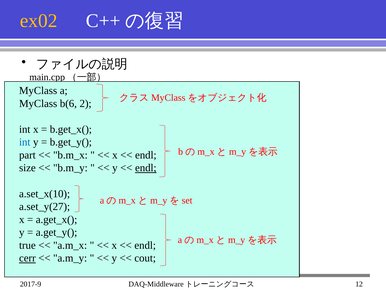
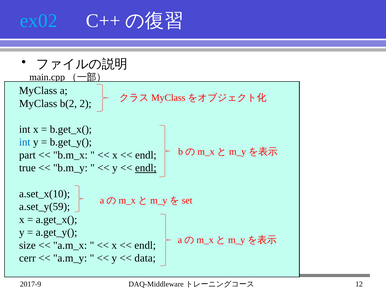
ex02 colour: yellow -> light blue
b(6: b(6 -> b(2
size: size -> true
a.set_y(27: a.set_y(27 -> a.set_y(59
true: true -> size
cerr underline: present -> none
cout: cout -> data
